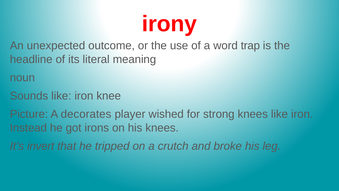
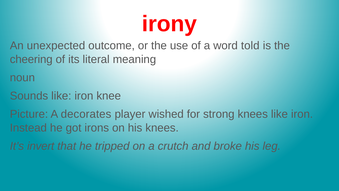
trap: trap -> told
headline: headline -> cheering
